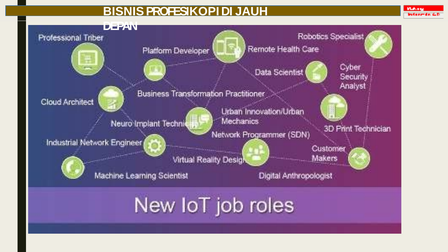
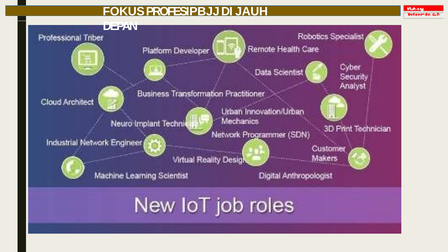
BISNIS: BISNIS -> FOKUS
KOPI: KOPI -> PBJJ
